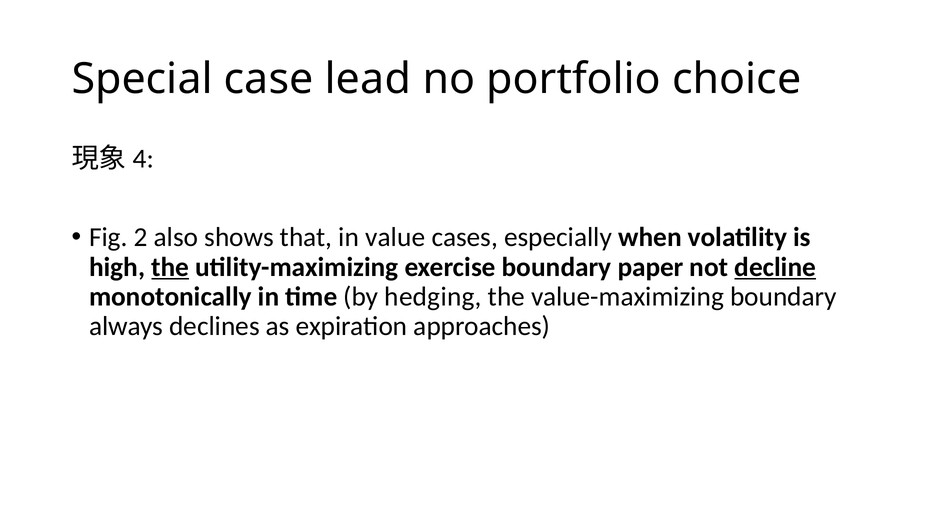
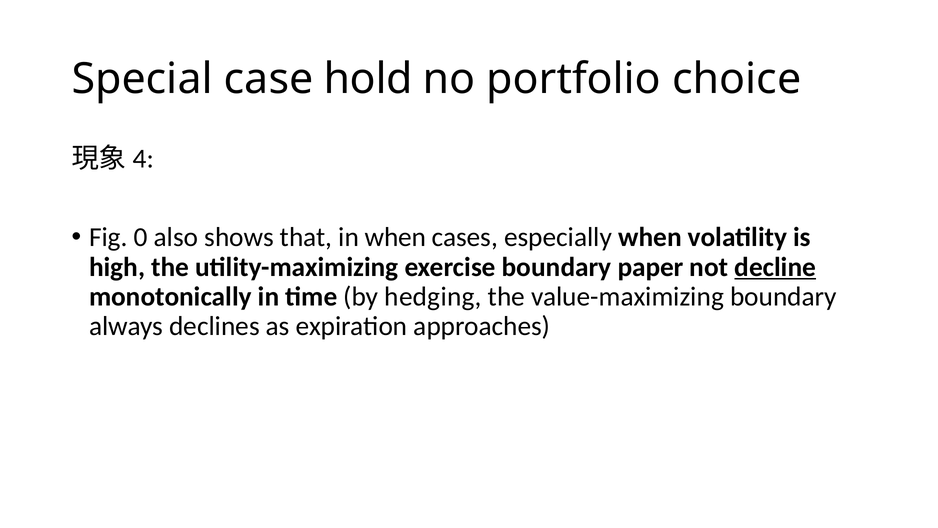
lead: lead -> hold
2: 2 -> 0
in value: value -> when
the at (170, 267) underline: present -> none
